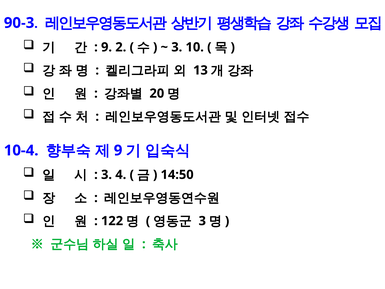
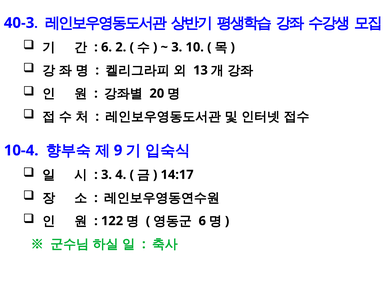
90-3: 90-3 -> 40-3
9 at (107, 47): 9 -> 6
14:50: 14:50 -> 14:17
3 at (202, 221): 3 -> 6
